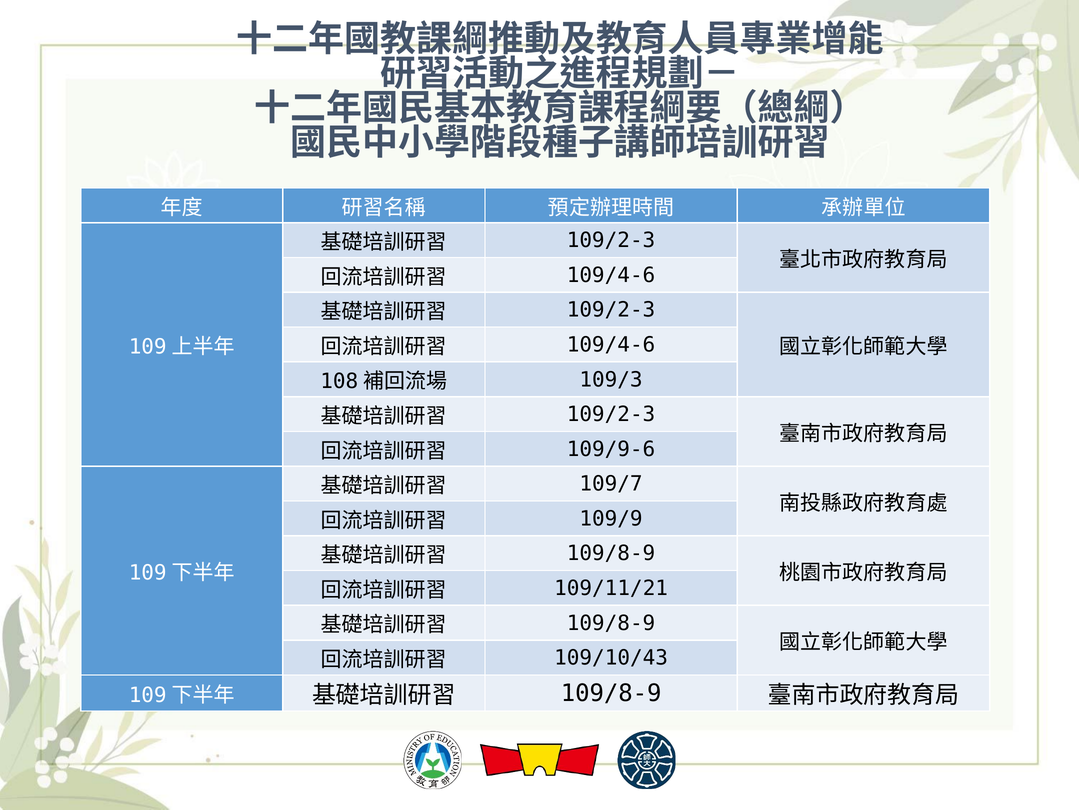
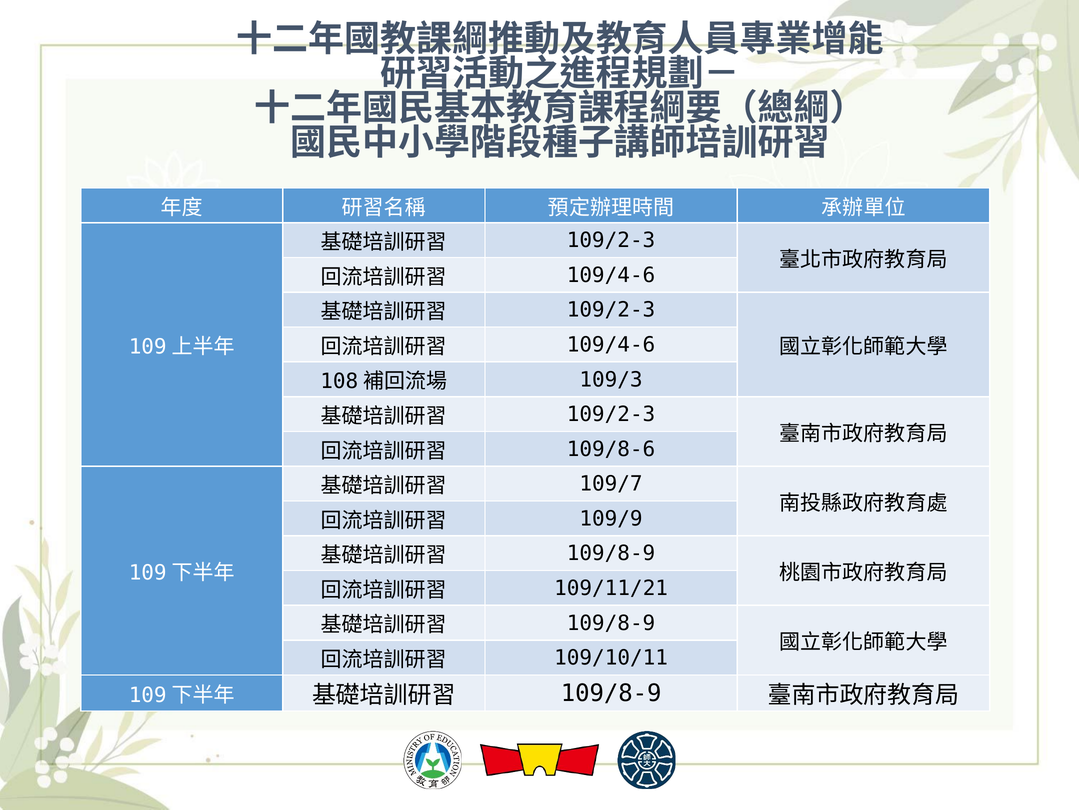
109/9-6: 109/9-6 -> 109/8-6
109/10/43: 109/10/43 -> 109/10/11
